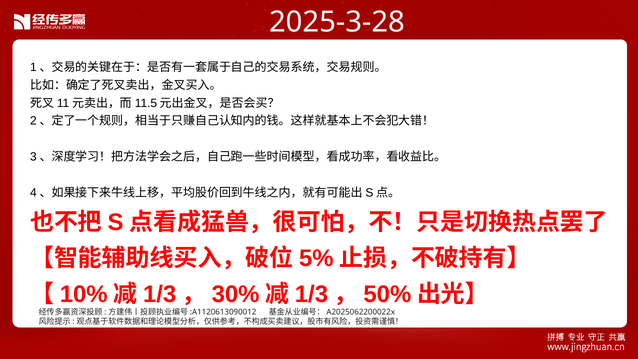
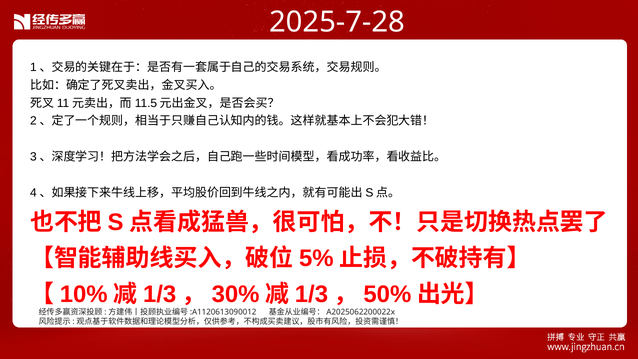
2025-3-28: 2025-3-28 -> 2025-7-28
